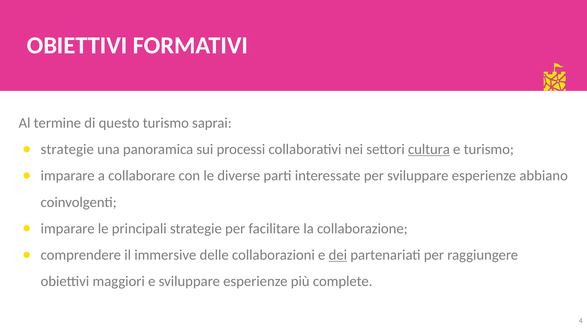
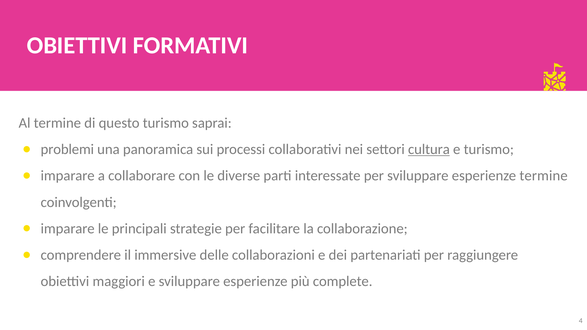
strategie at (67, 149): strategie -> problemi
esperienze abbiano: abbiano -> termine
dei underline: present -> none
